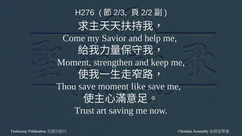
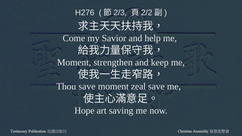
like: like -> zeal
Trust: Trust -> Hope
